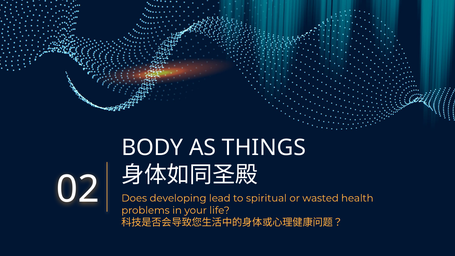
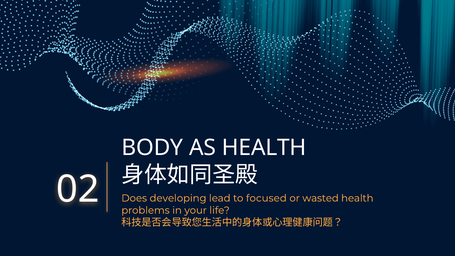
AS THINGS: THINGS -> HEALTH
spiritual: spiritual -> focused
